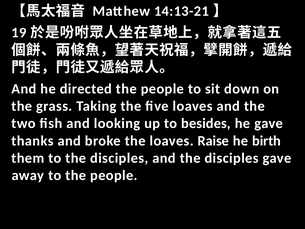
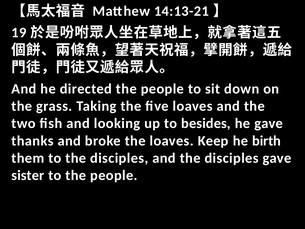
Raise: Raise -> Keep
away: away -> sister
